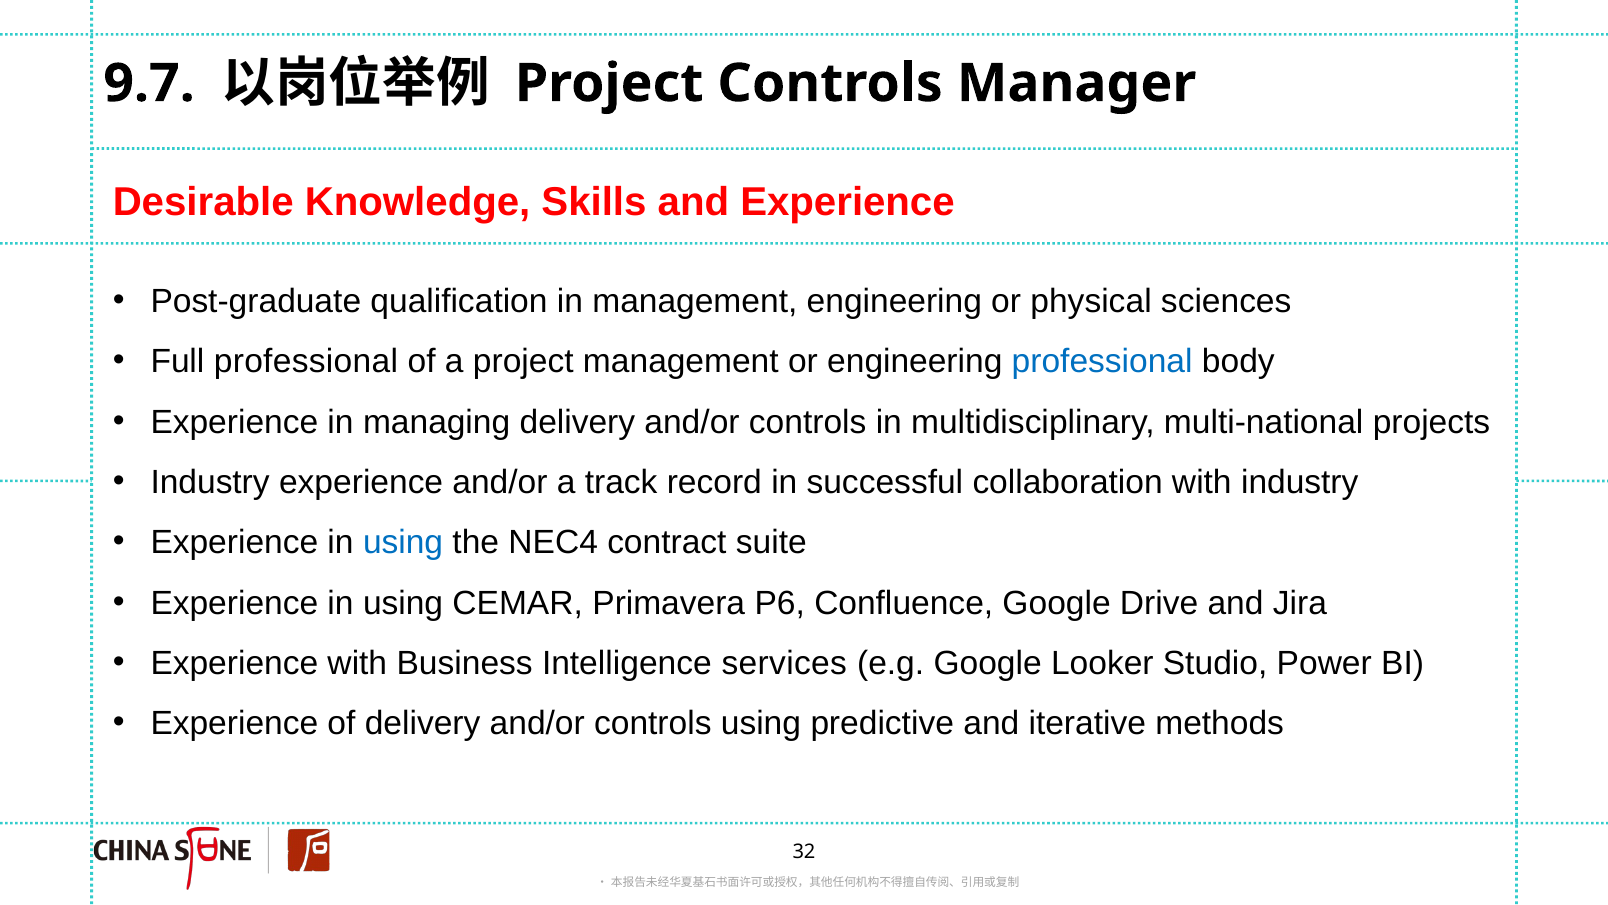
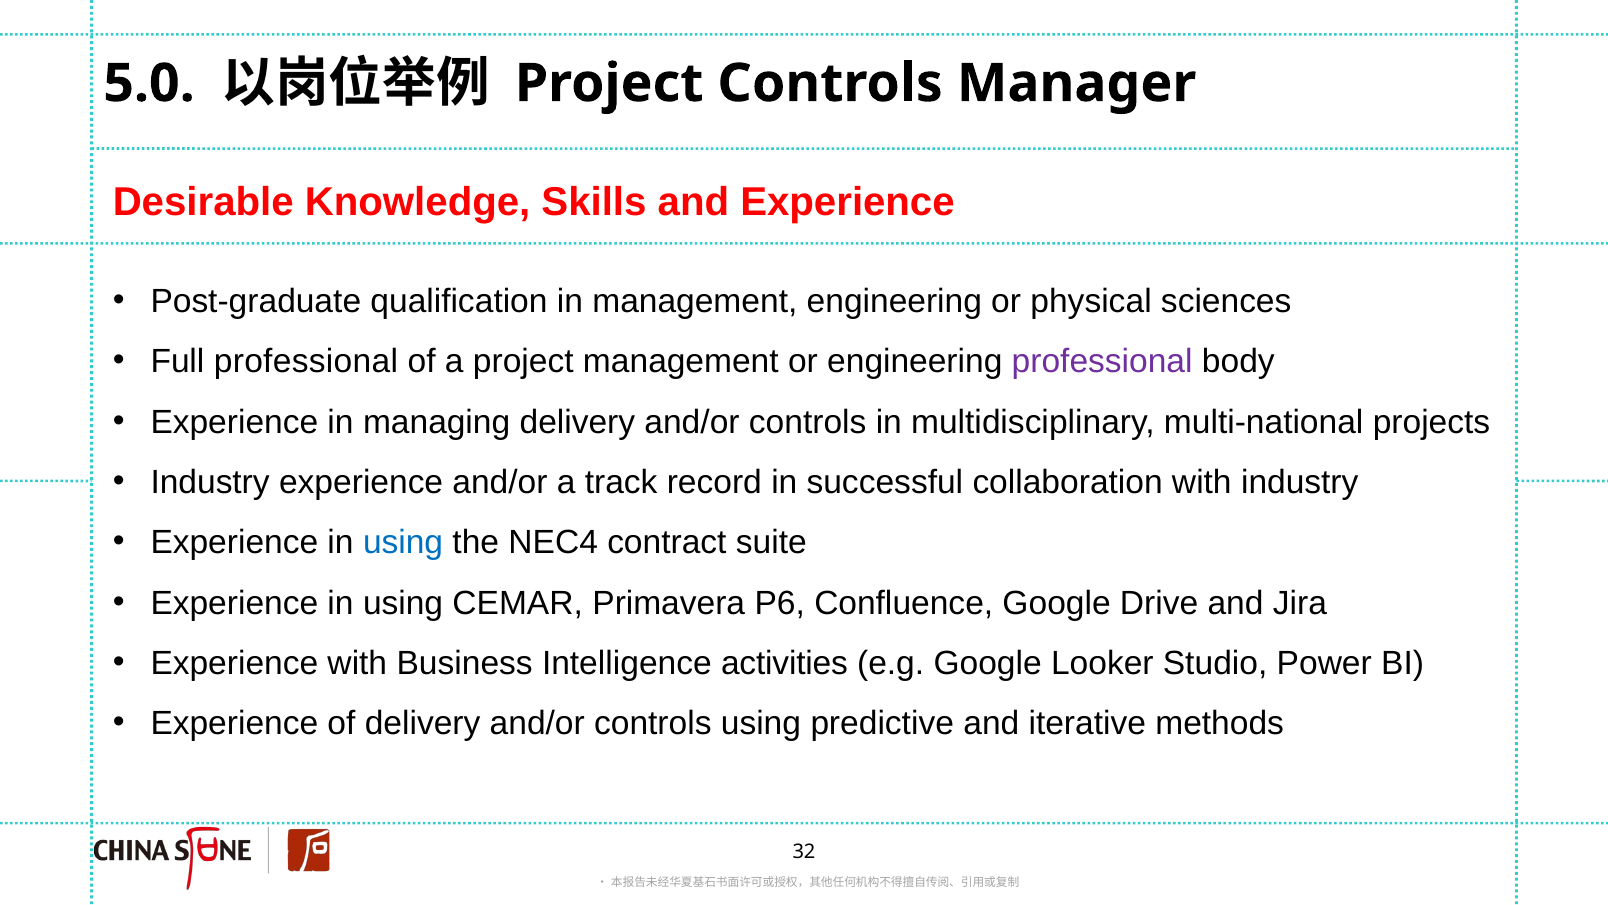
9.7: 9.7 -> 5.0
professional at (1102, 362) colour: blue -> purple
services: services -> activities
